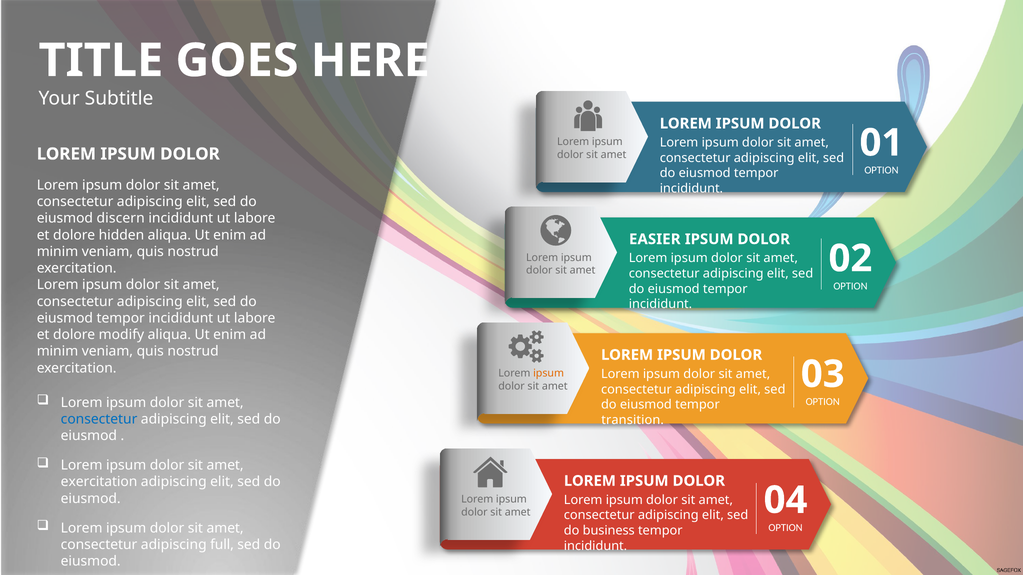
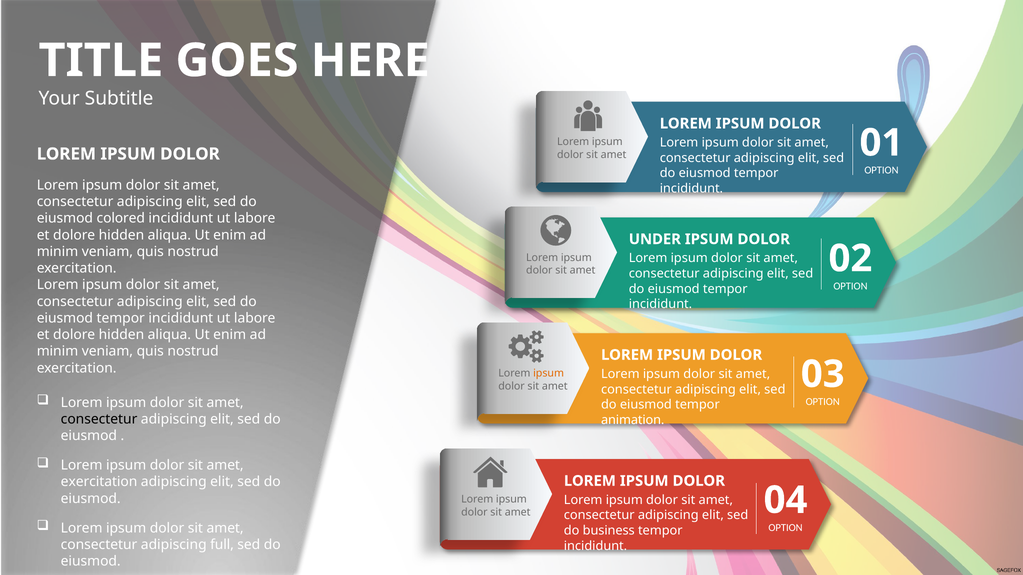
discern: discern -> colored
EASIER: EASIER -> UNDER
modify at (121, 335): modify -> hidden
consectetur at (99, 419) colour: blue -> black
transition: transition -> animation
